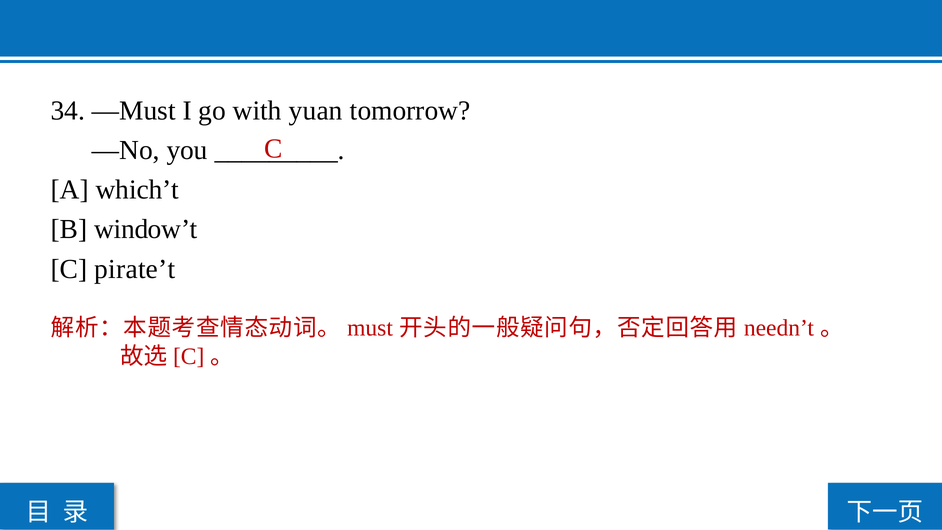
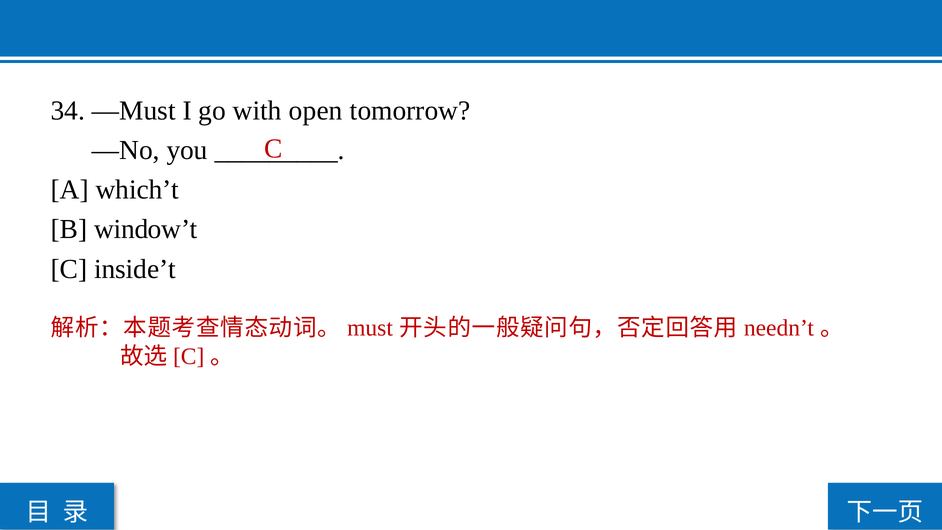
yuan: yuan -> open
pirate’t: pirate’t -> inside’t
